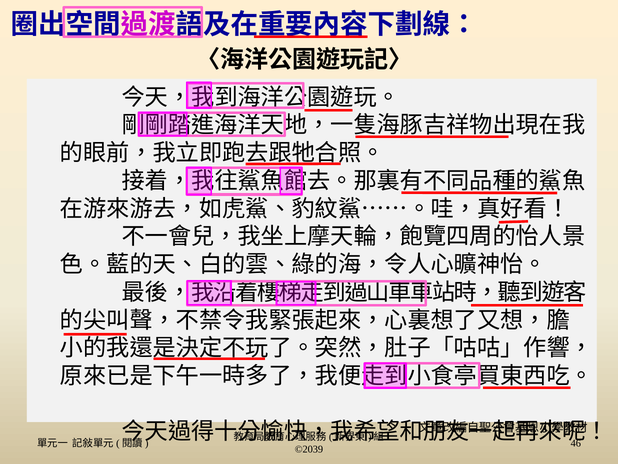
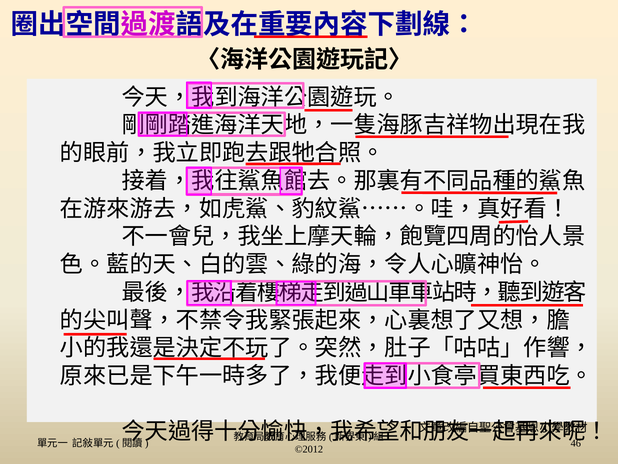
©2039: ©2039 -> ©2012
